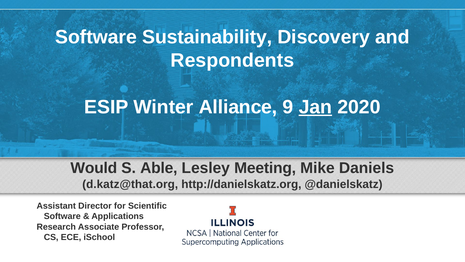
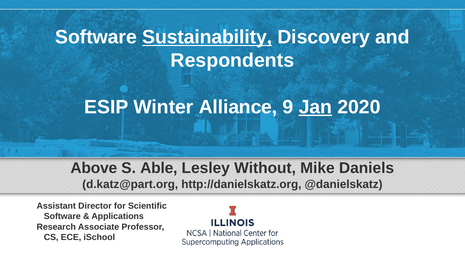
Sustainability underline: none -> present
Would: Would -> Above
Meeting: Meeting -> Without
d.katz@that.org: d.katz@that.org -> d.katz@part.org
